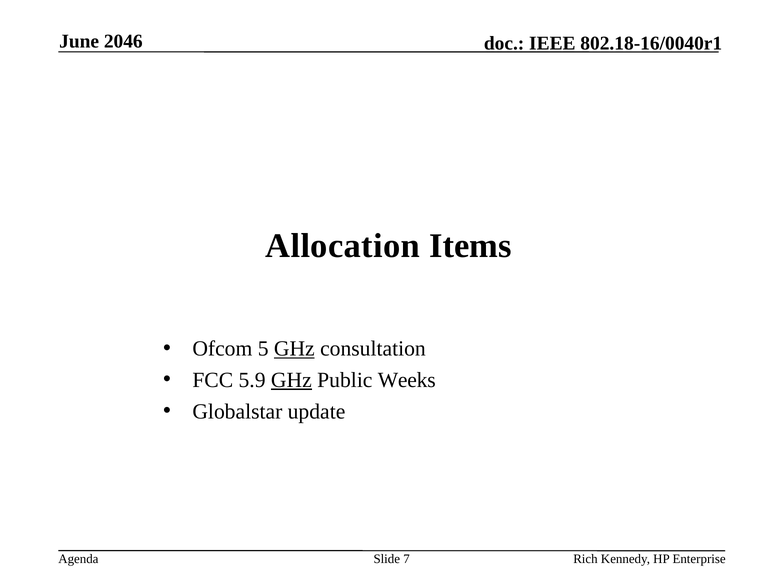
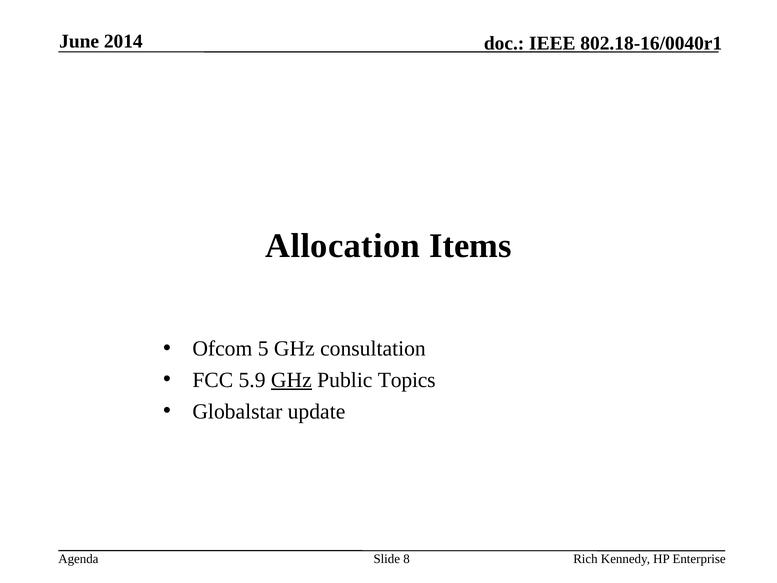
2046: 2046 -> 2014
GHz at (294, 349) underline: present -> none
Weeks: Weeks -> Topics
7: 7 -> 8
